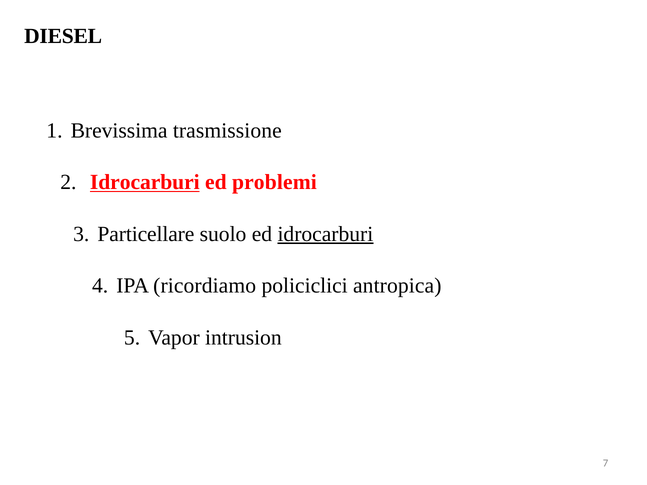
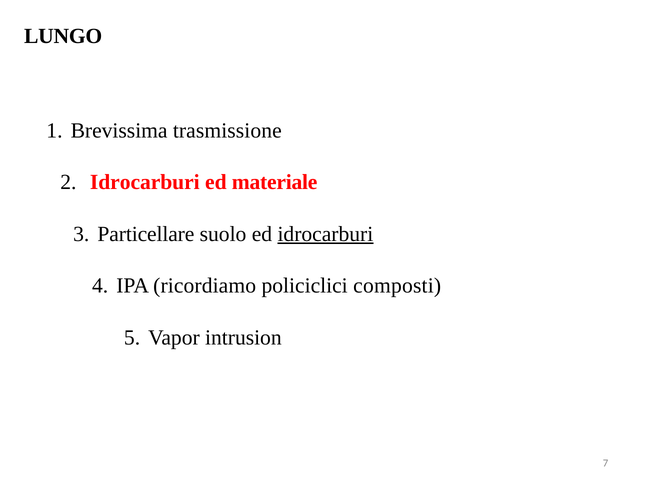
DIESEL: DIESEL -> LUNGO
Idrocarburi at (145, 182) underline: present -> none
problemi: problemi -> materiale
antropica: antropica -> composti
